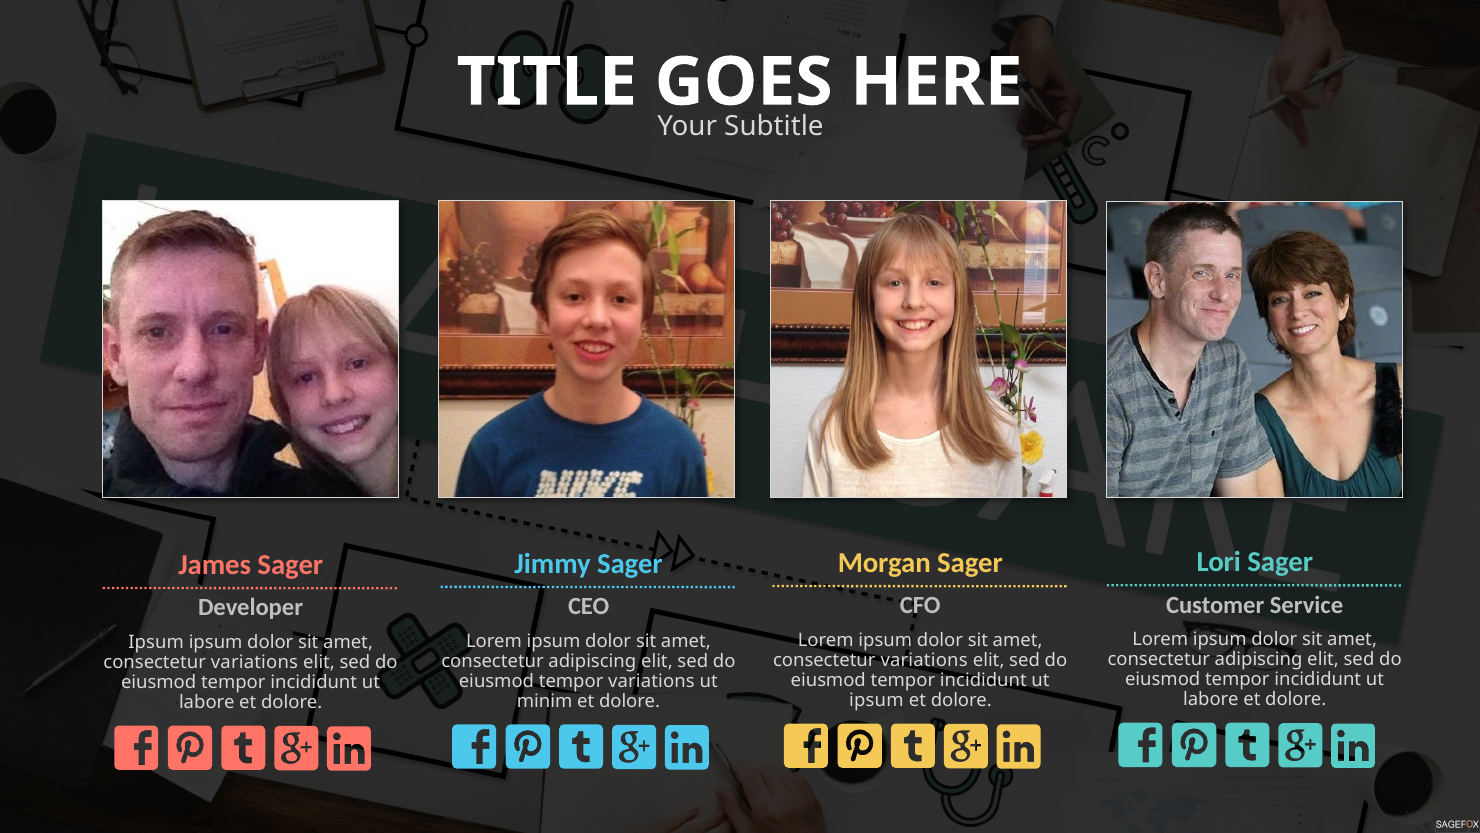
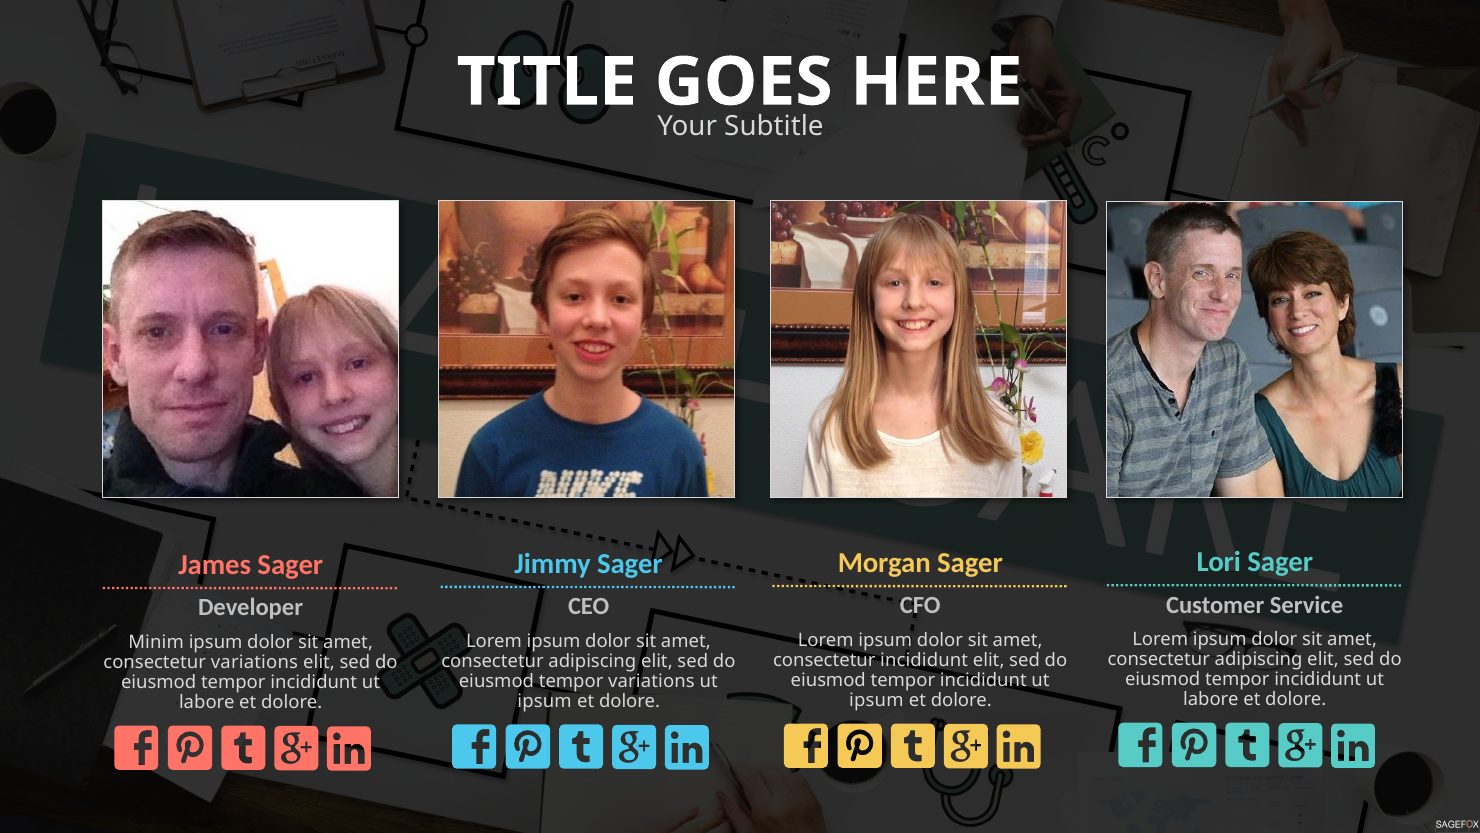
Ipsum at (156, 642): Ipsum -> Minim
variations at (924, 660): variations -> incididunt
minim at (545, 701): minim -> ipsum
